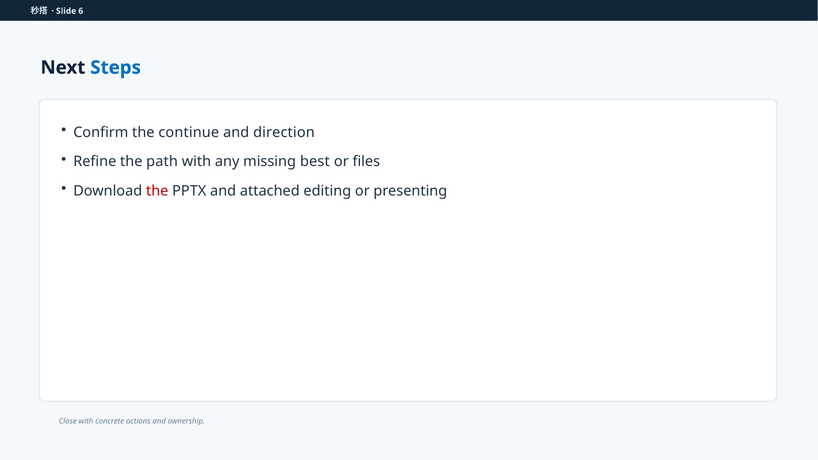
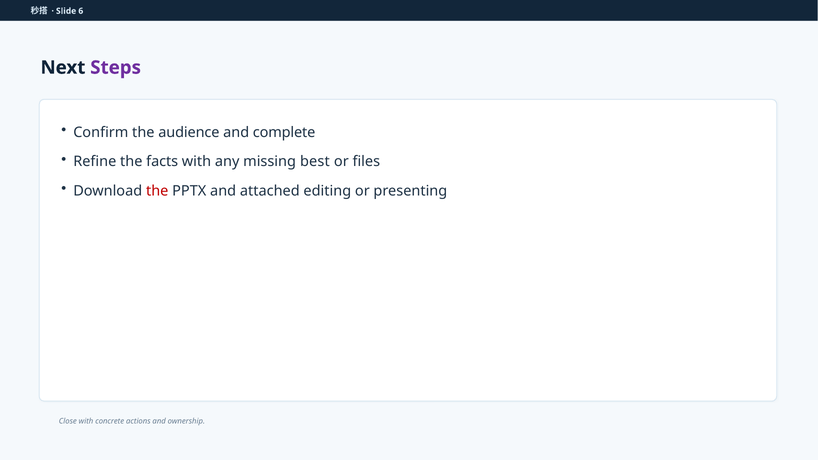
Steps colour: blue -> purple
continue: continue -> audience
direction: direction -> complete
path: path -> facts
